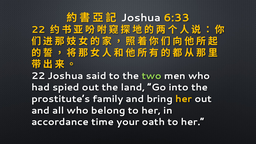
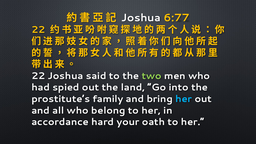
6:33: 6:33 -> 6:77
her at (184, 99) colour: yellow -> light blue
time: time -> hard
